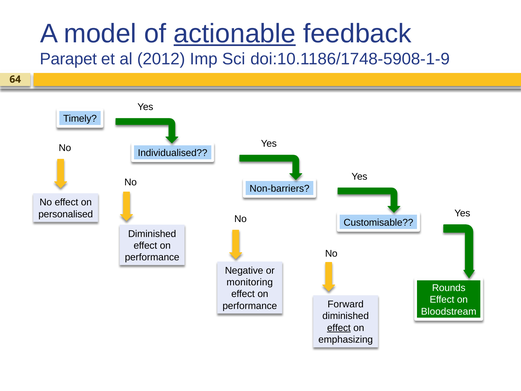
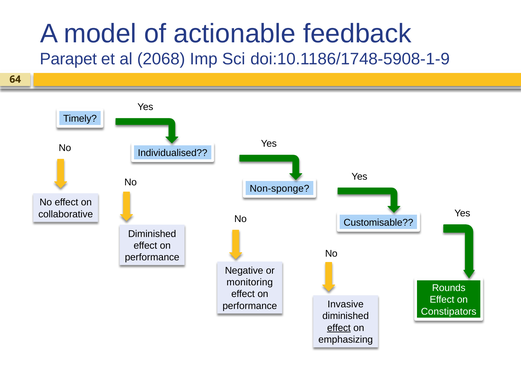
actionable underline: present -> none
2012: 2012 -> 2068
Non-barriers: Non-barriers -> Non-sponge
personalised: personalised -> collaborative
Forward: Forward -> Invasive
Bloodstream: Bloodstream -> Constipators
